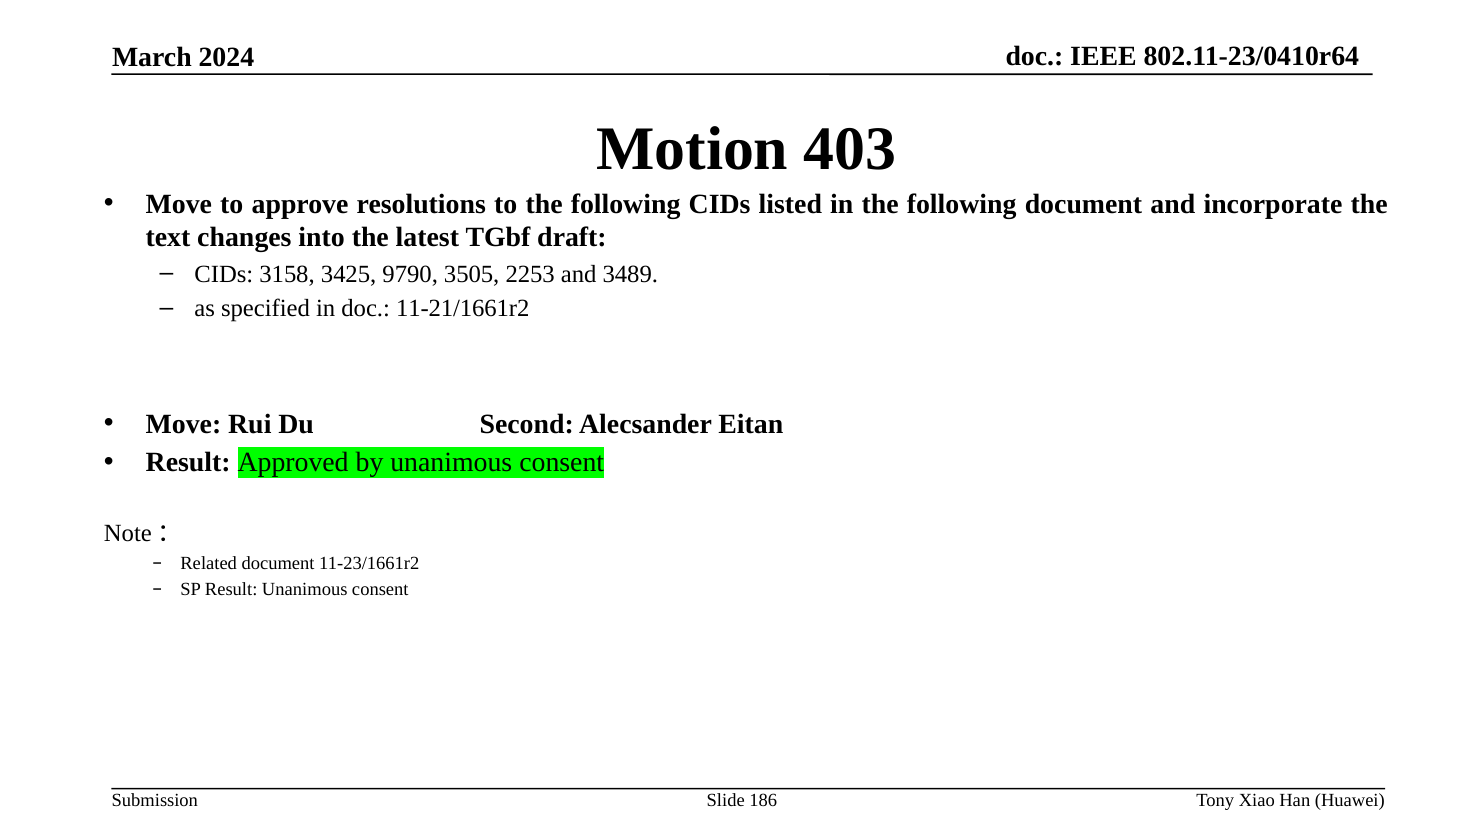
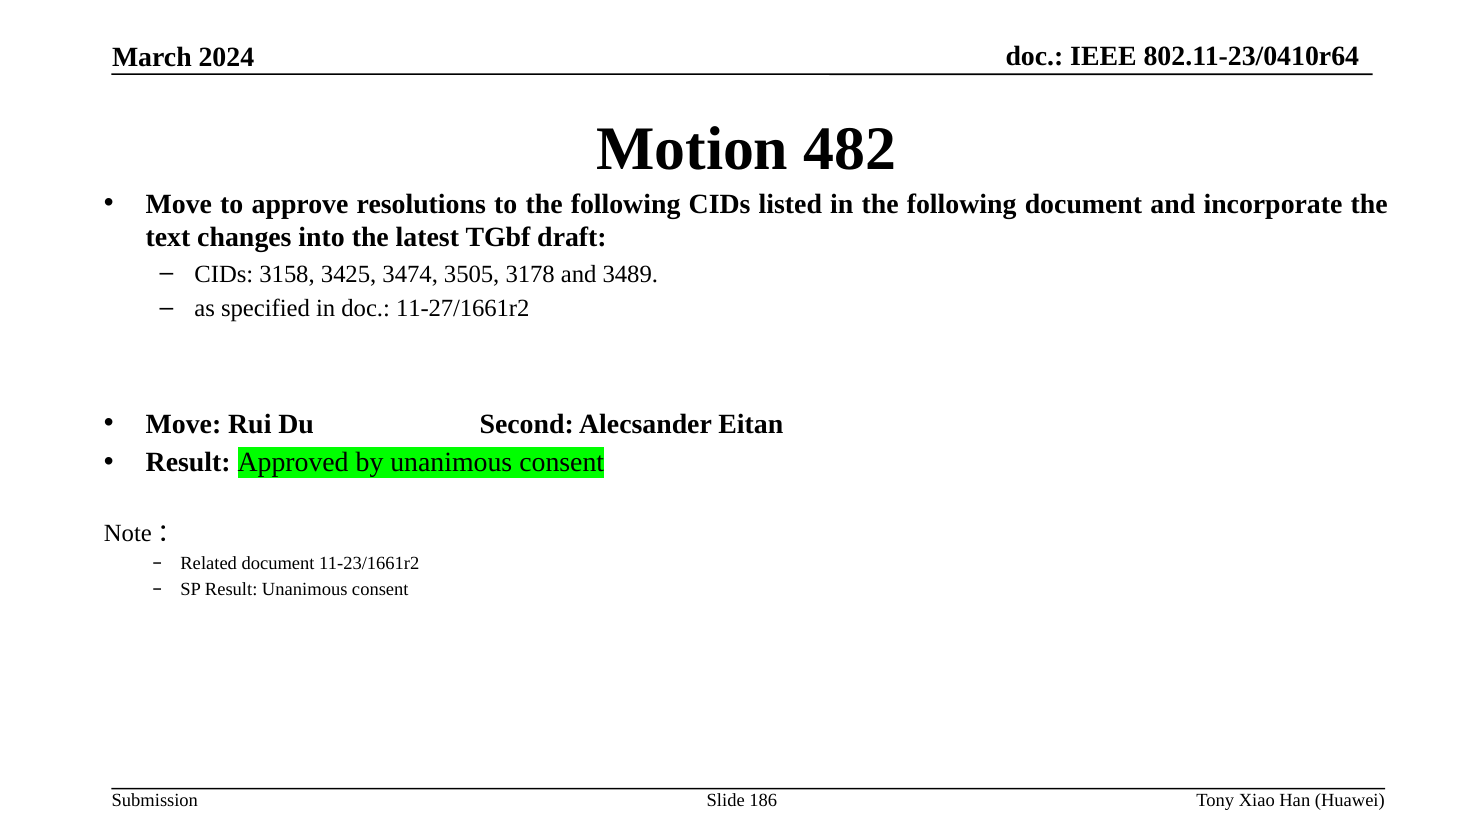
403: 403 -> 482
9790: 9790 -> 3474
2253: 2253 -> 3178
11-21/1661r2: 11-21/1661r2 -> 11-27/1661r2
